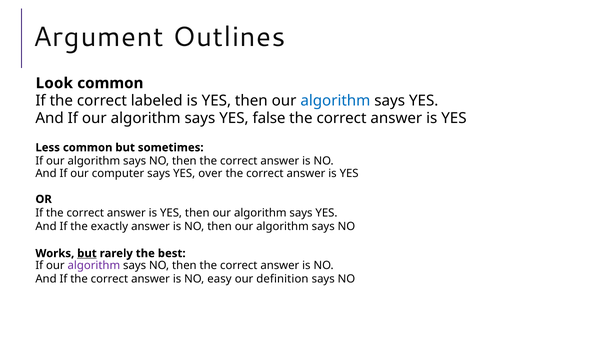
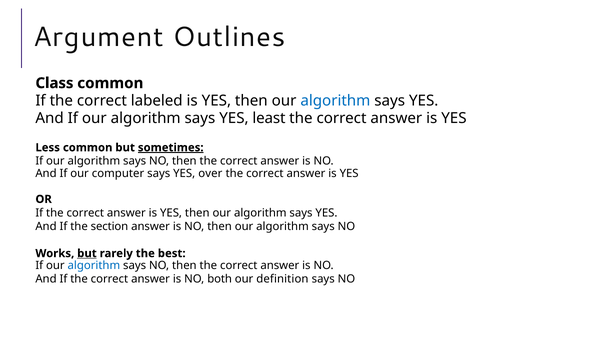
Look: Look -> Class
false: false -> least
sometimes underline: none -> present
exactly: exactly -> section
algorithm at (94, 266) colour: purple -> blue
easy: easy -> both
